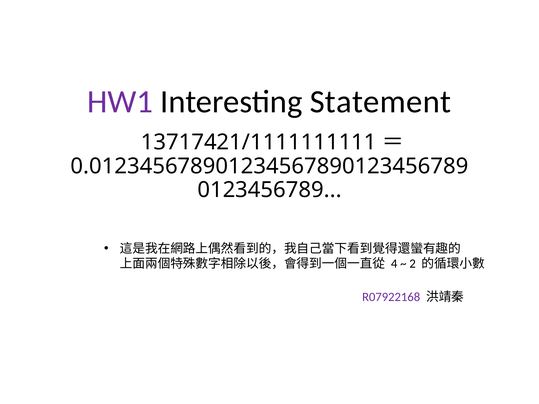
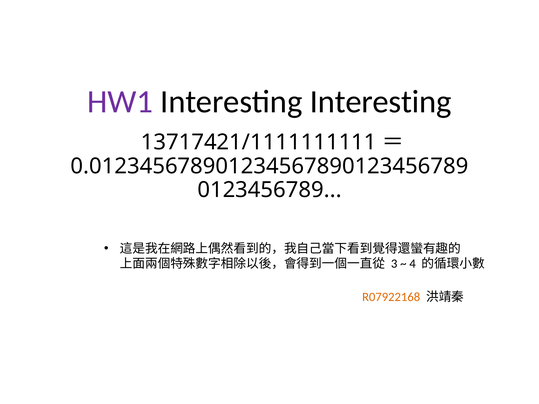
Interesting Statement: Statement -> Interesting
4: 4 -> 3
2: 2 -> 4
R07922168 colour: purple -> orange
